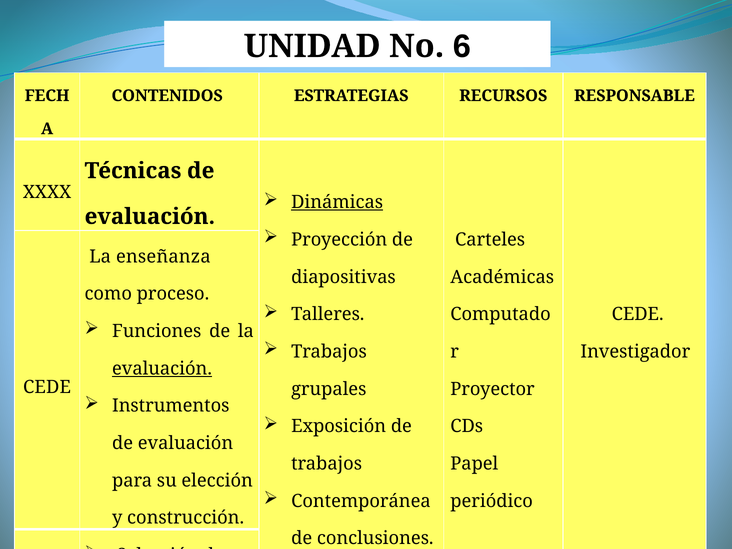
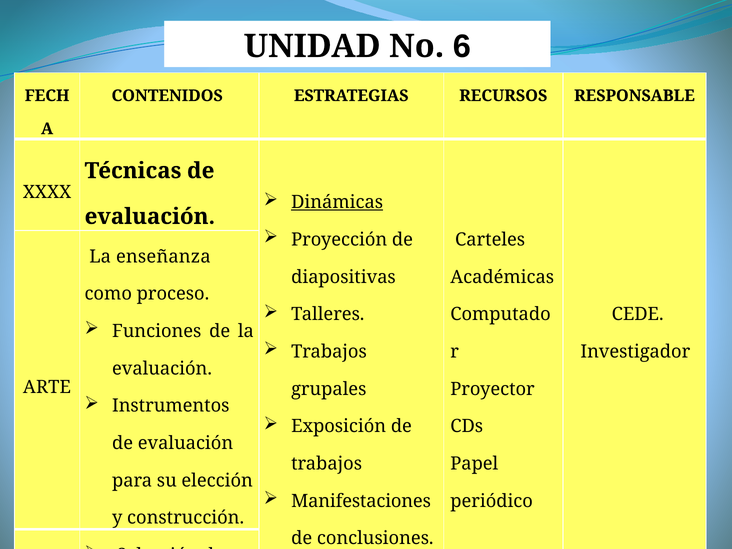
evaluación at (162, 369) underline: present -> none
CEDE at (47, 387): CEDE -> ARTE
Contemporánea: Contemporánea -> Manifestaciones
